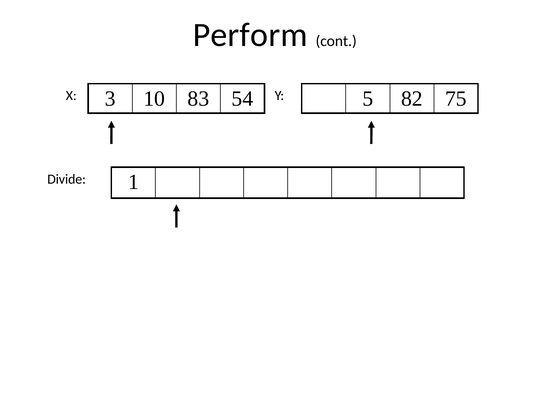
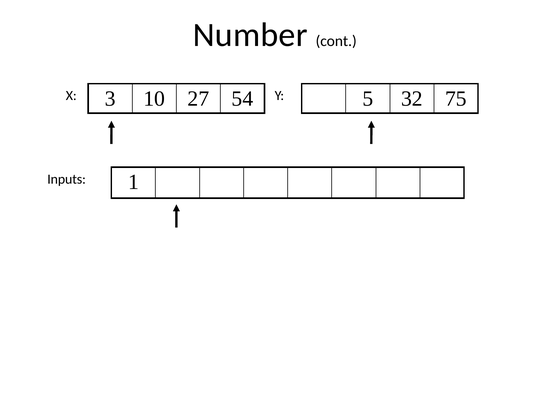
Perform: Perform -> Number
83: 83 -> 27
82: 82 -> 32
Divide: Divide -> Inputs
